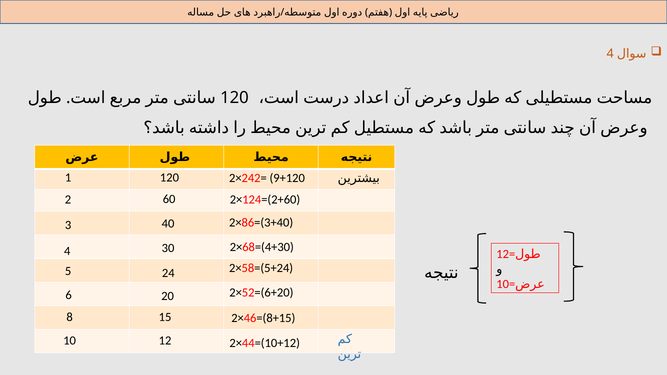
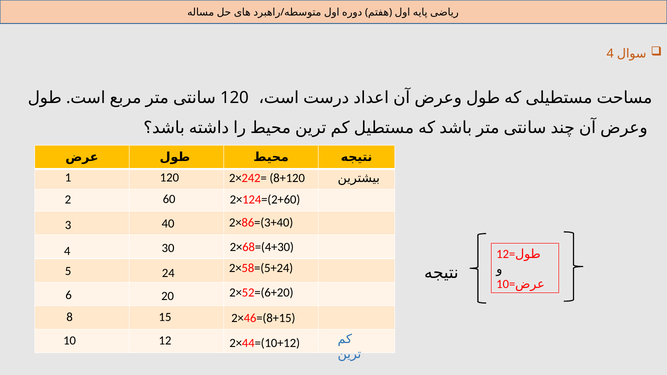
9+120: 9+120 -> 8+120
